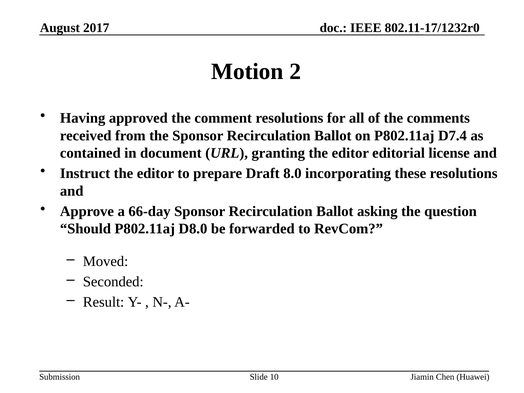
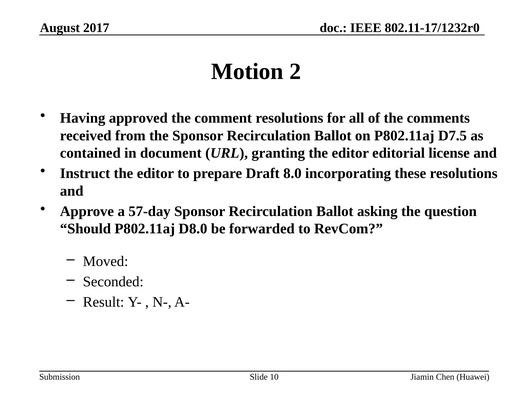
D7.4: D7.4 -> D7.5
66-day: 66-day -> 57-day
